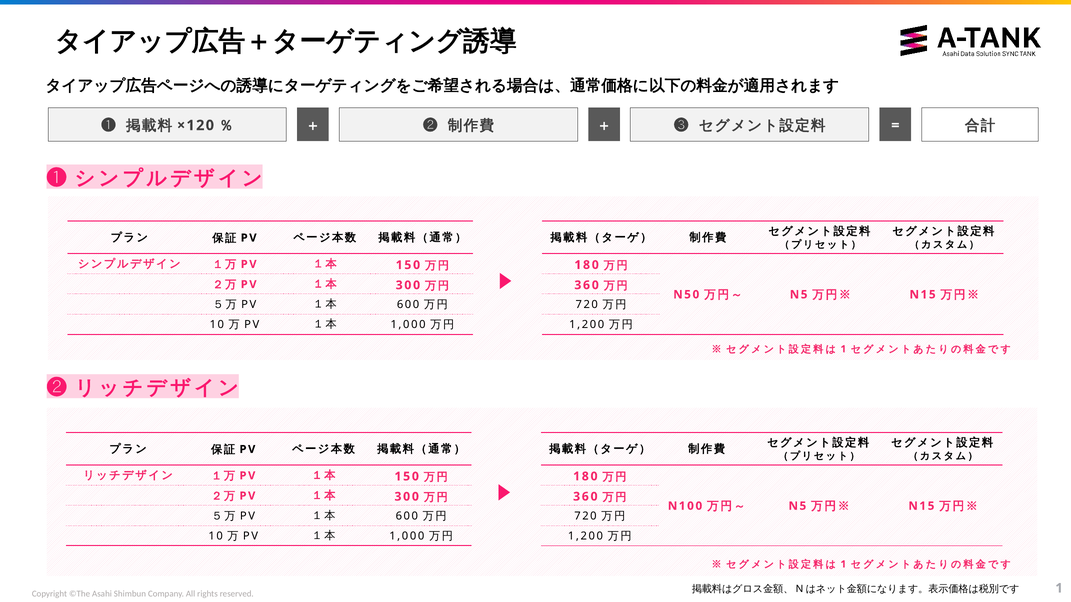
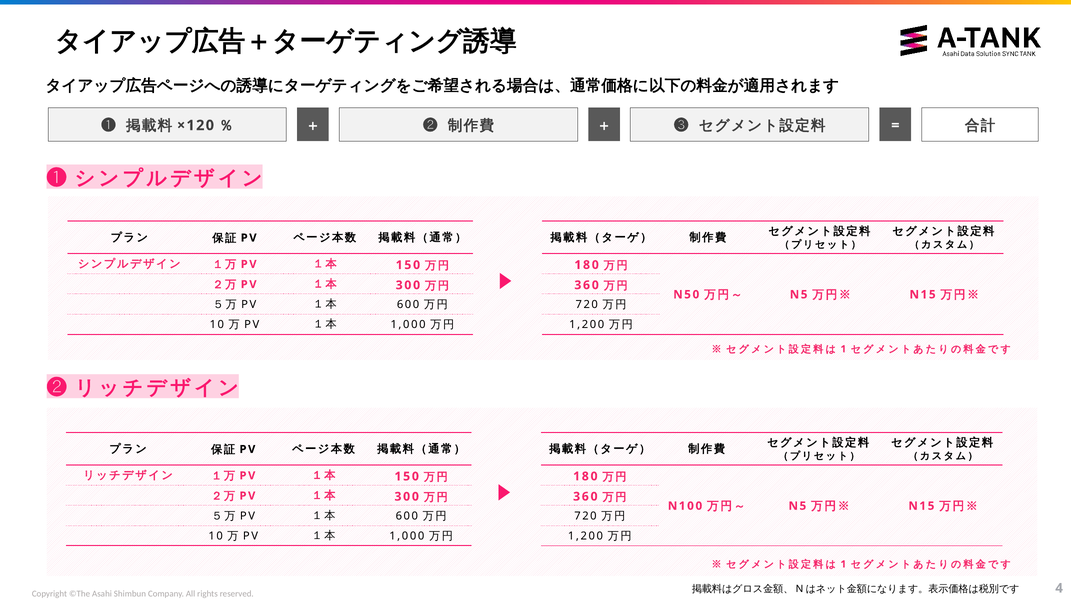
1 at (1059, 589): 1 -> 4
